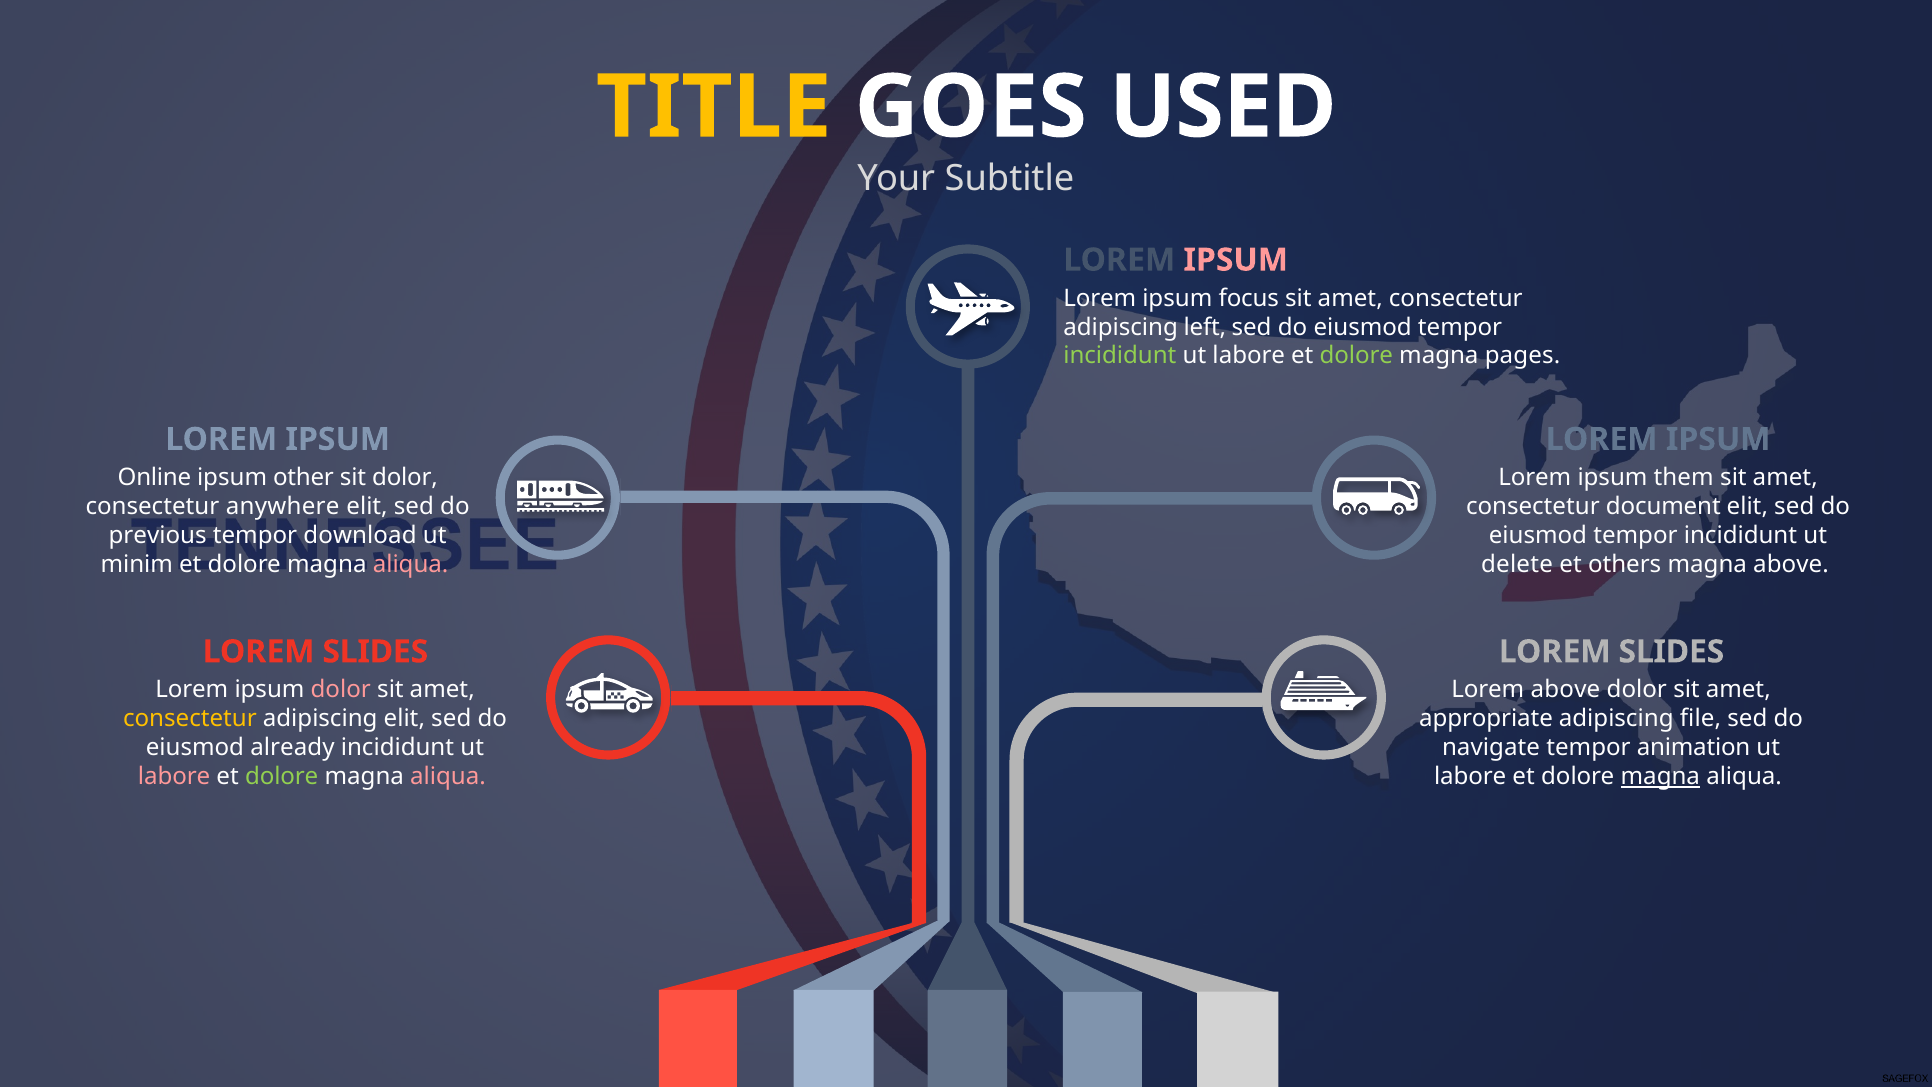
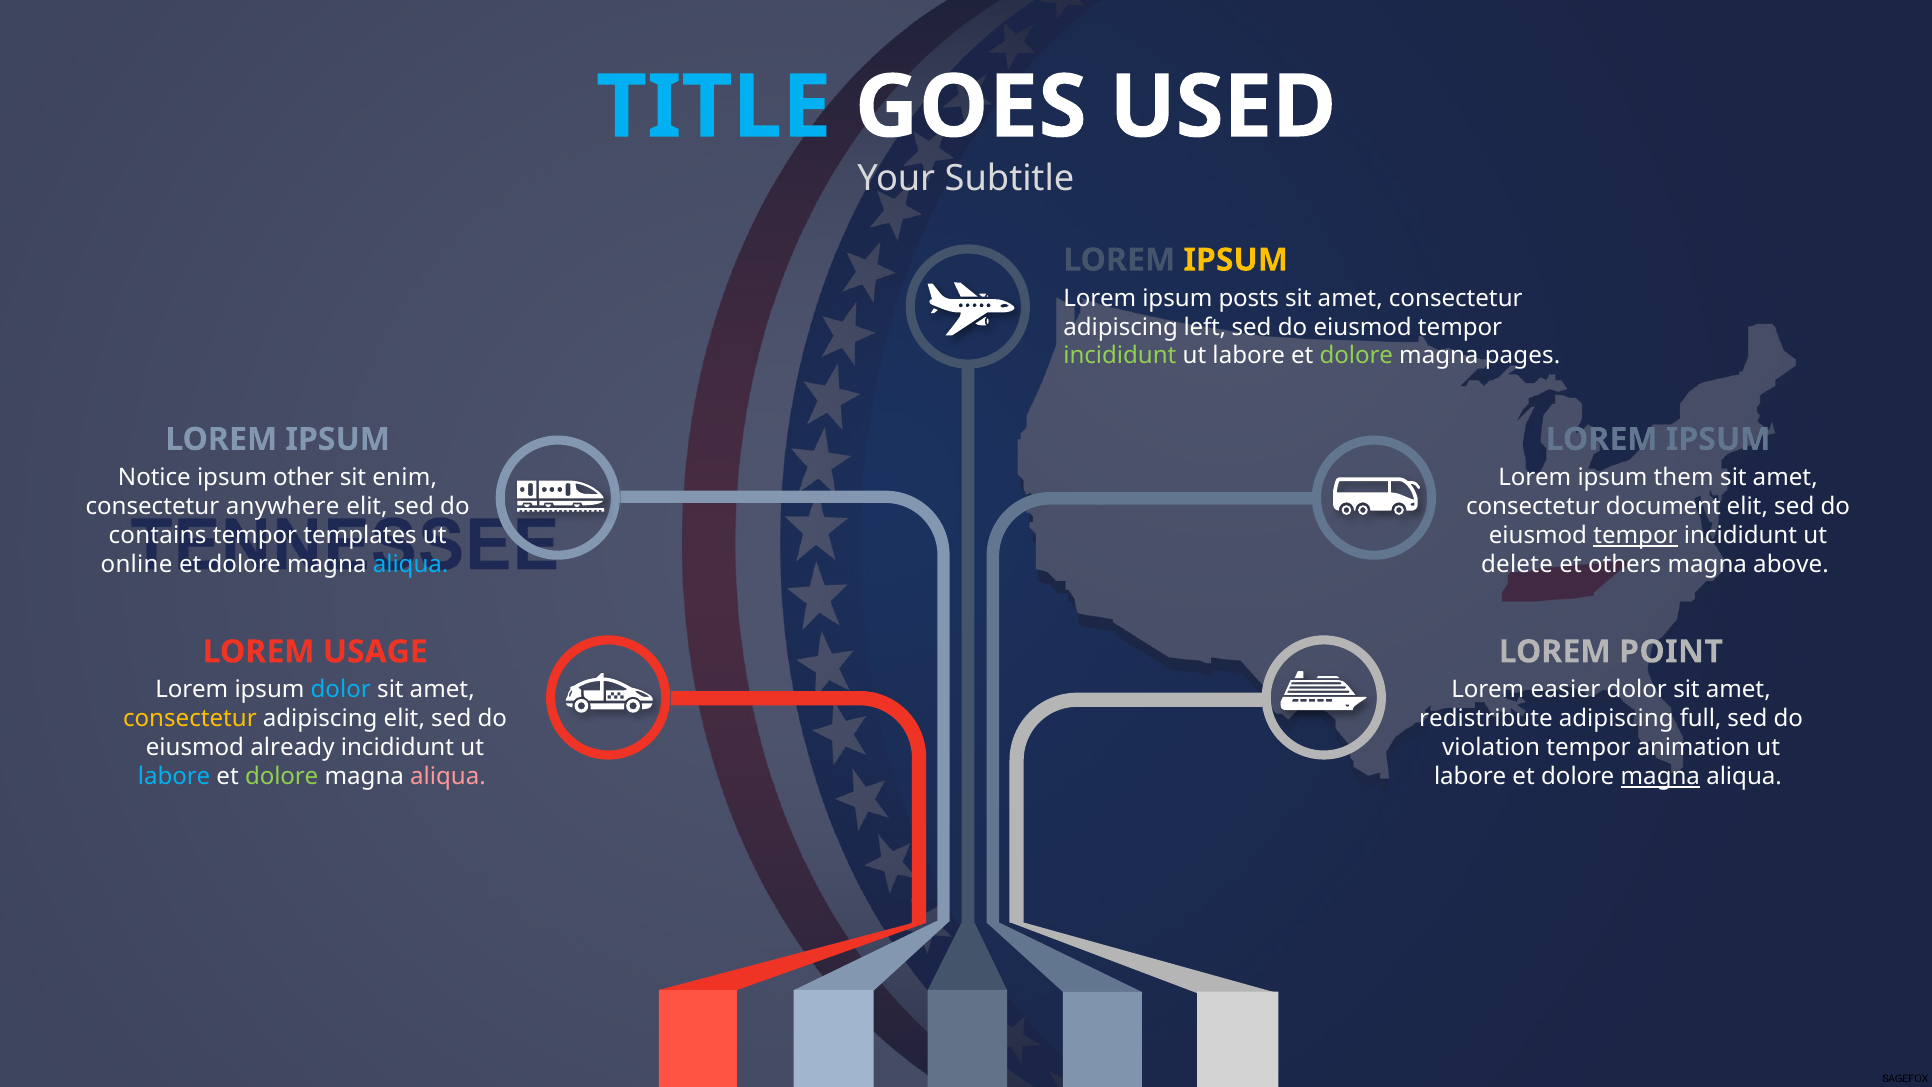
TITLE colour: yellow -> light blue
IPSUM at (1236, 260) colour: pink -> yellow
focus: focus -> posts
Online: Online -> Notice
sit dolor: dolor -> enim
previous: previous -> contains
download: download -> templates
tempor at (1635, 535) underline: none -> present
minim: minim -> online
aliqua at (411, 564) colour: pink -> light blue
SLIDES at (375, 652): SLIDES -> USAGE
SLIDES at (1671, 652): SLIDES -> POINT
dolor at (341, 690) colour: pink -> light blue
Lorem above: above -> easier
appropriate: appropriate -> redistribute
file: file -> full
navigate: navigate -> violation
labore at (174, 777) colour: pink -> light blue
